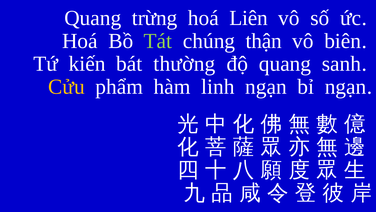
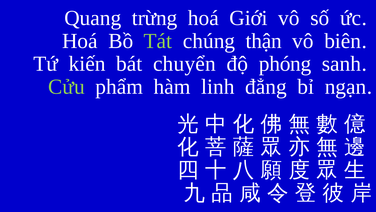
Liên: Liên -> Giới
thường: thường -> chuyển
độ quang: quang -> phóng
Cửu colour: yellow -> light green
linh ngạn: ngạn -> đẳng
